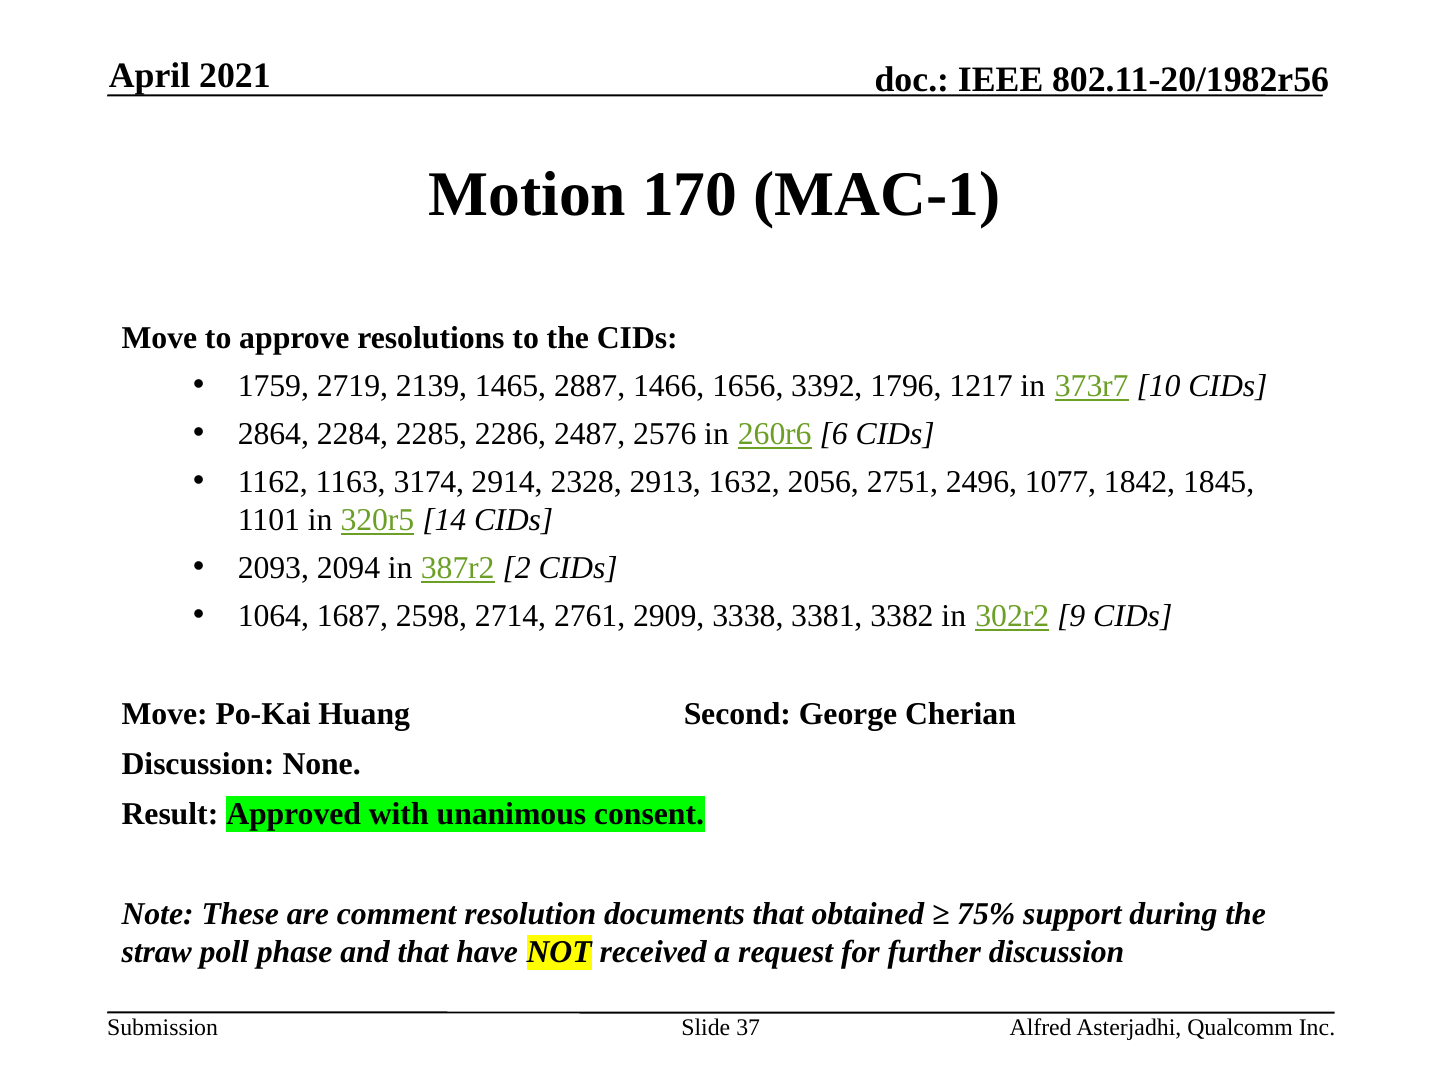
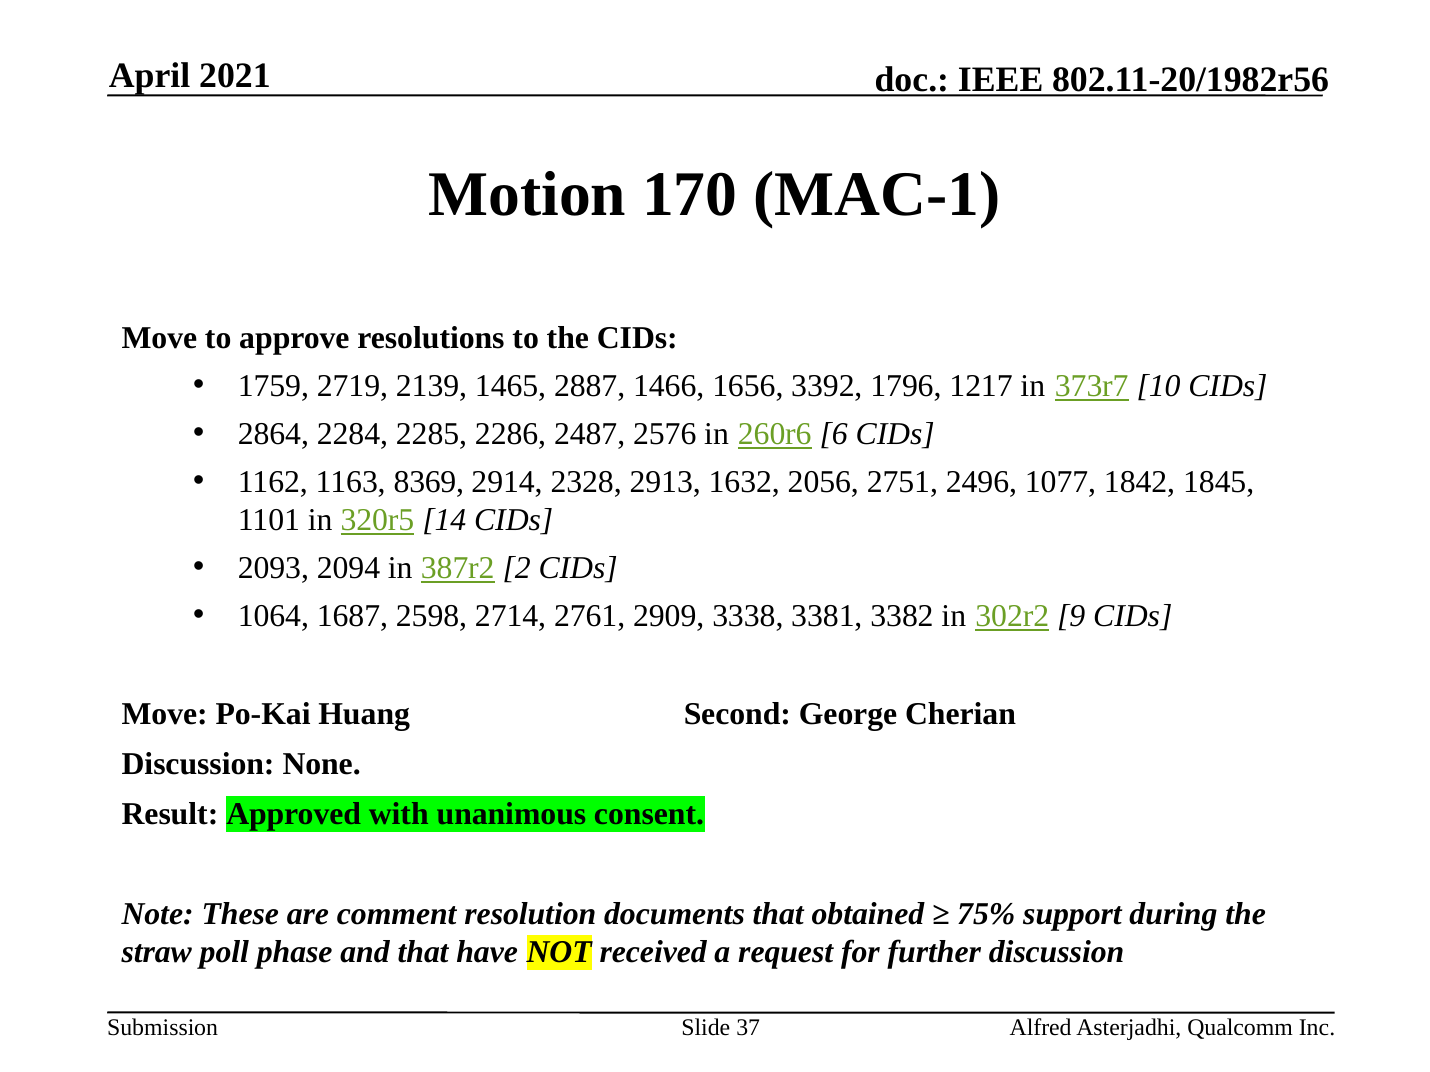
3174: 3174 -> 8369
